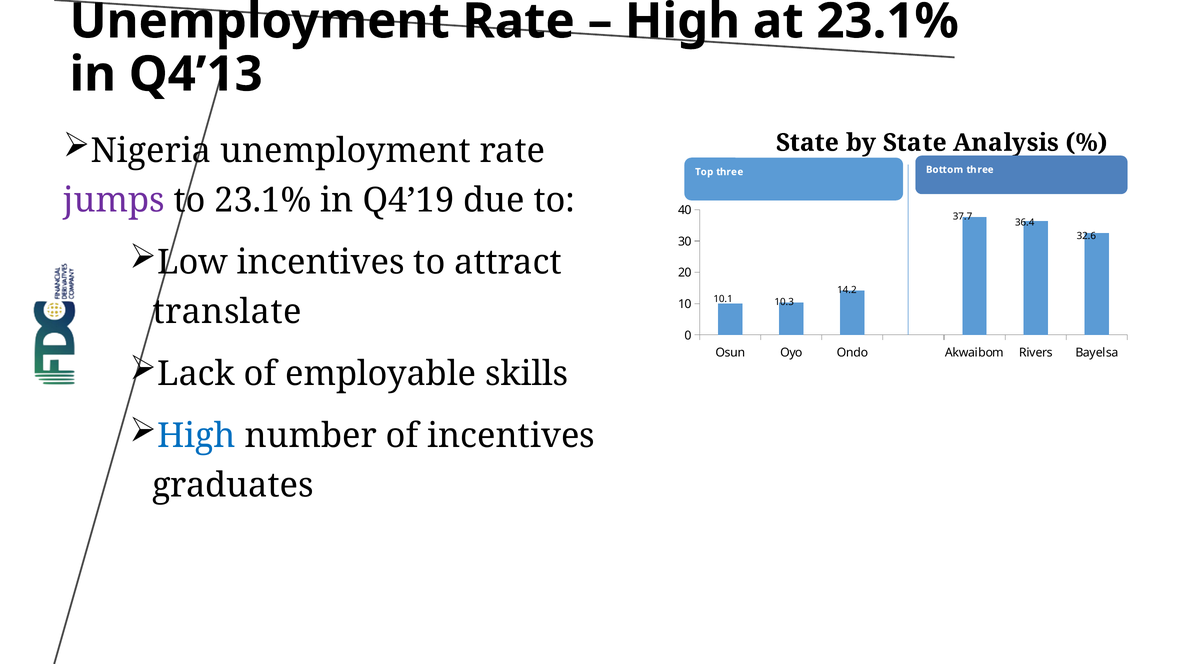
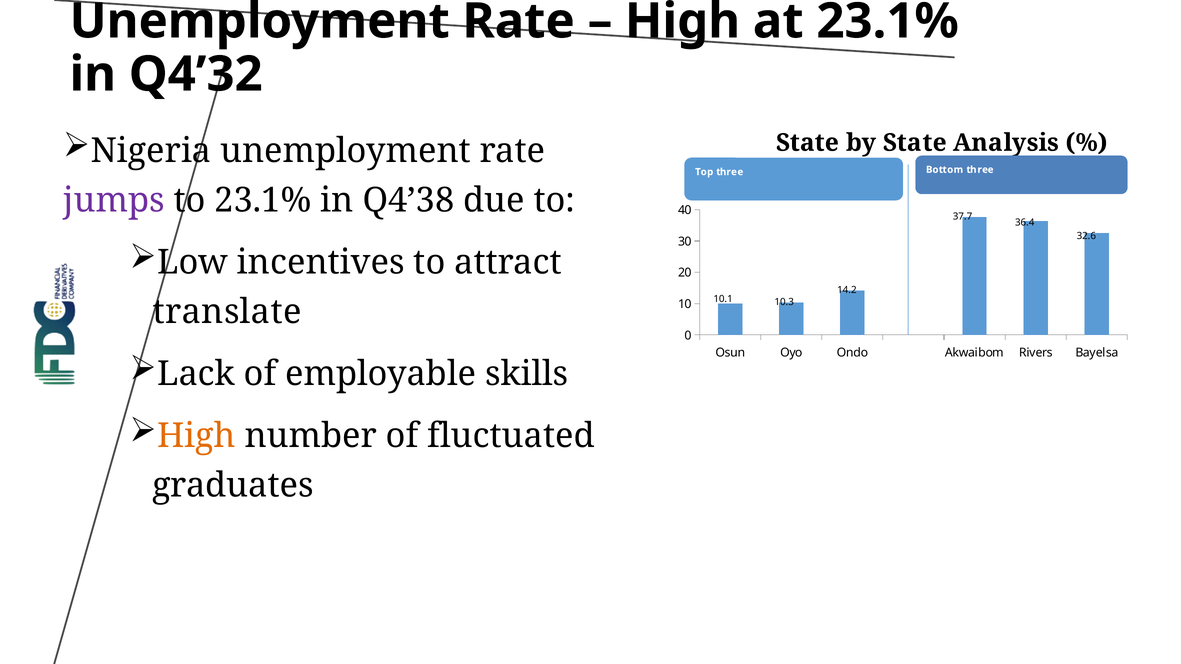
Q4’13: Q4’13 -> Q4’32
Q4’19: Q4’19 -> Q4’38
High at (196, 436) colour: blue -> orange
of incentives: incentives -> fluctuated
